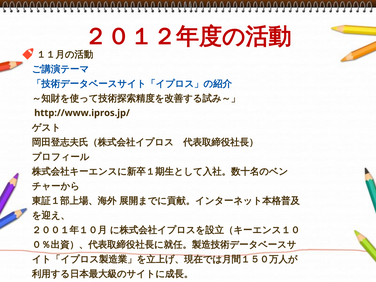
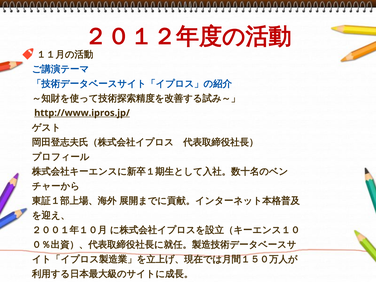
http://www.ipros.jp/ underline: none -> present
